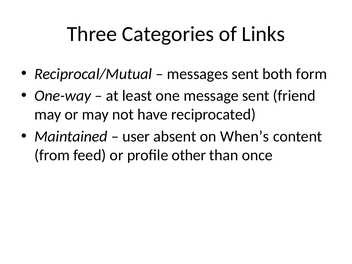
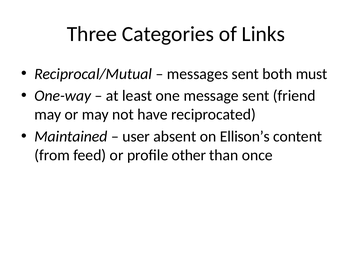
form: form -> must
When’s: When’s -> Ellison’s
